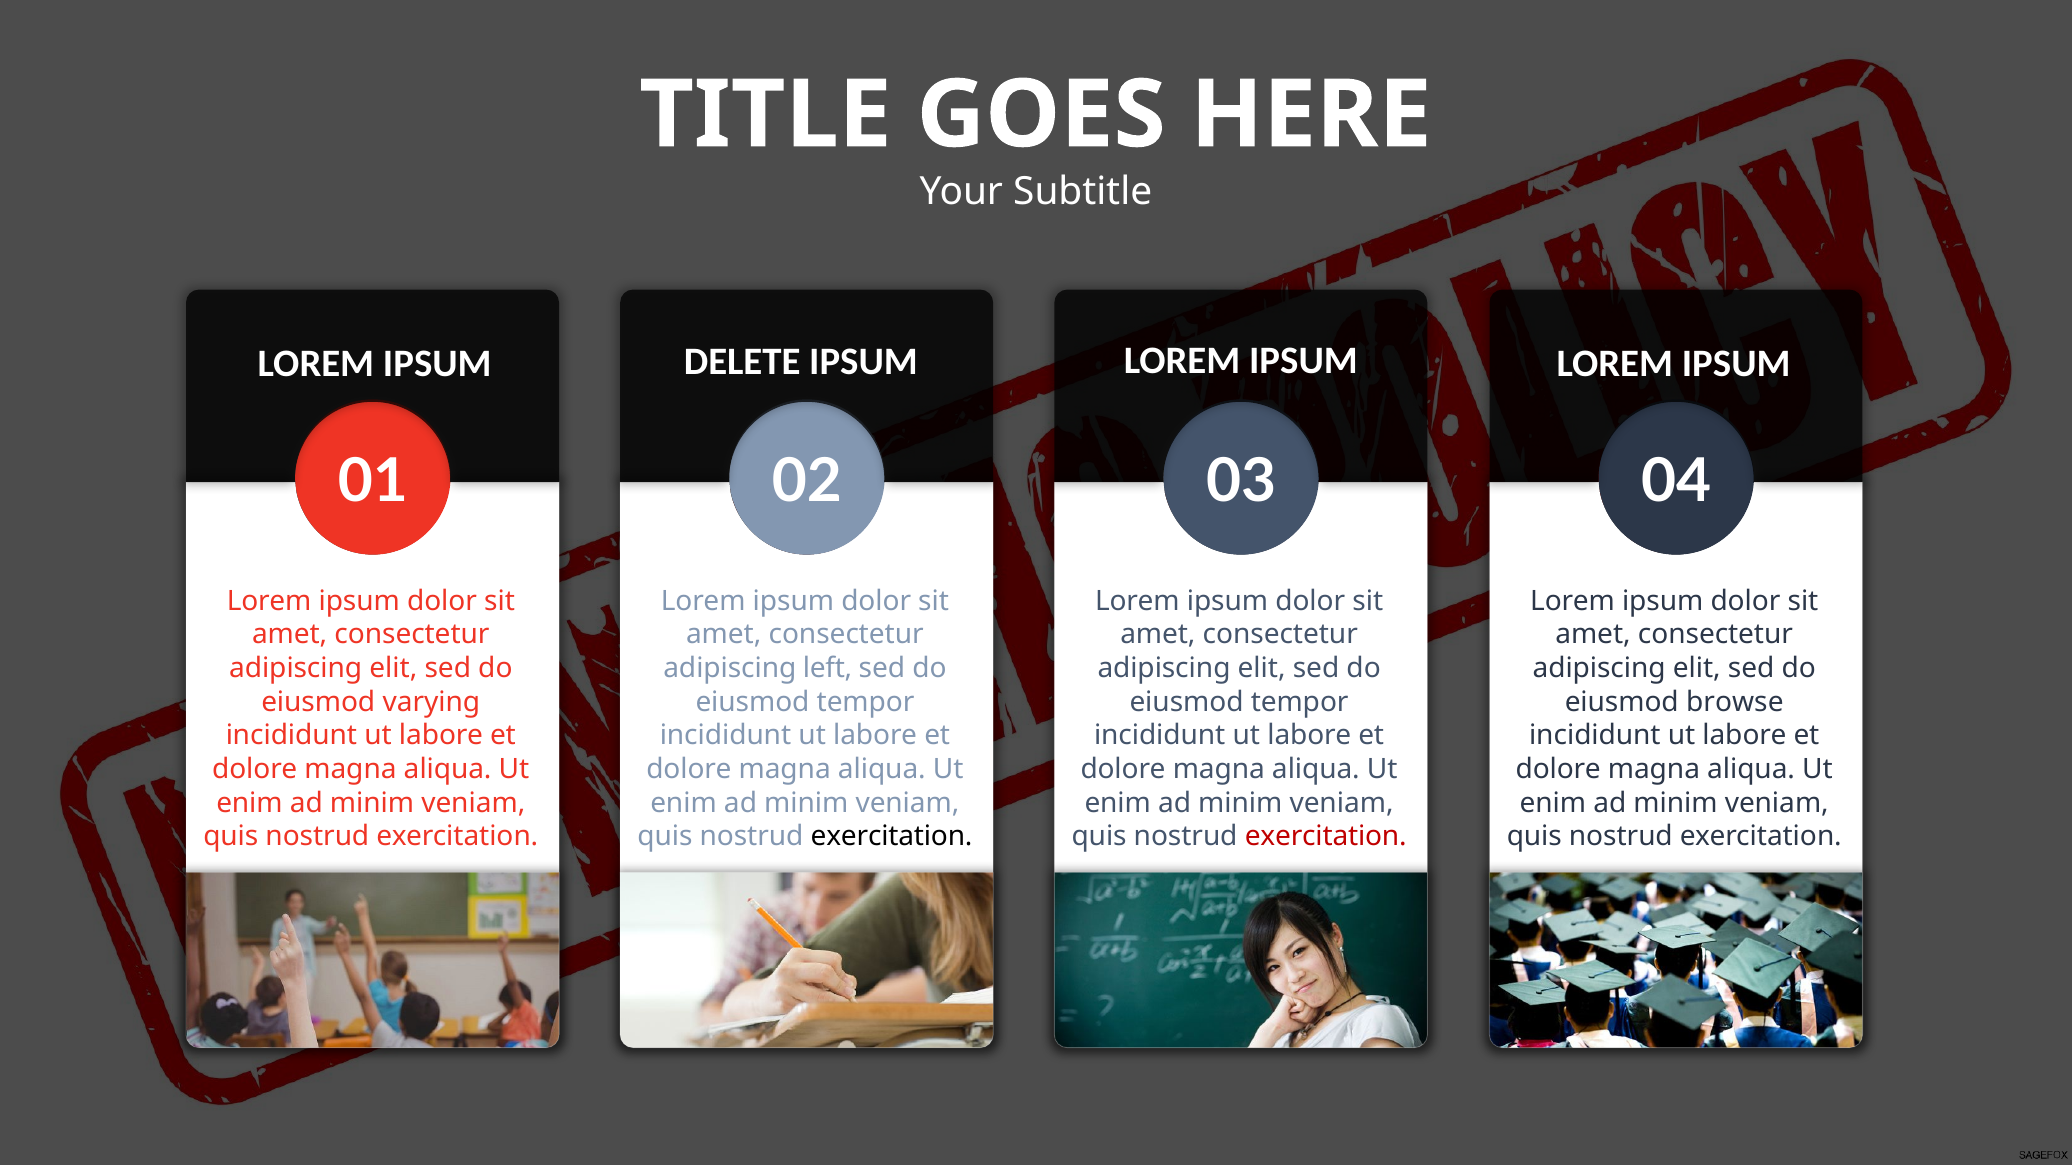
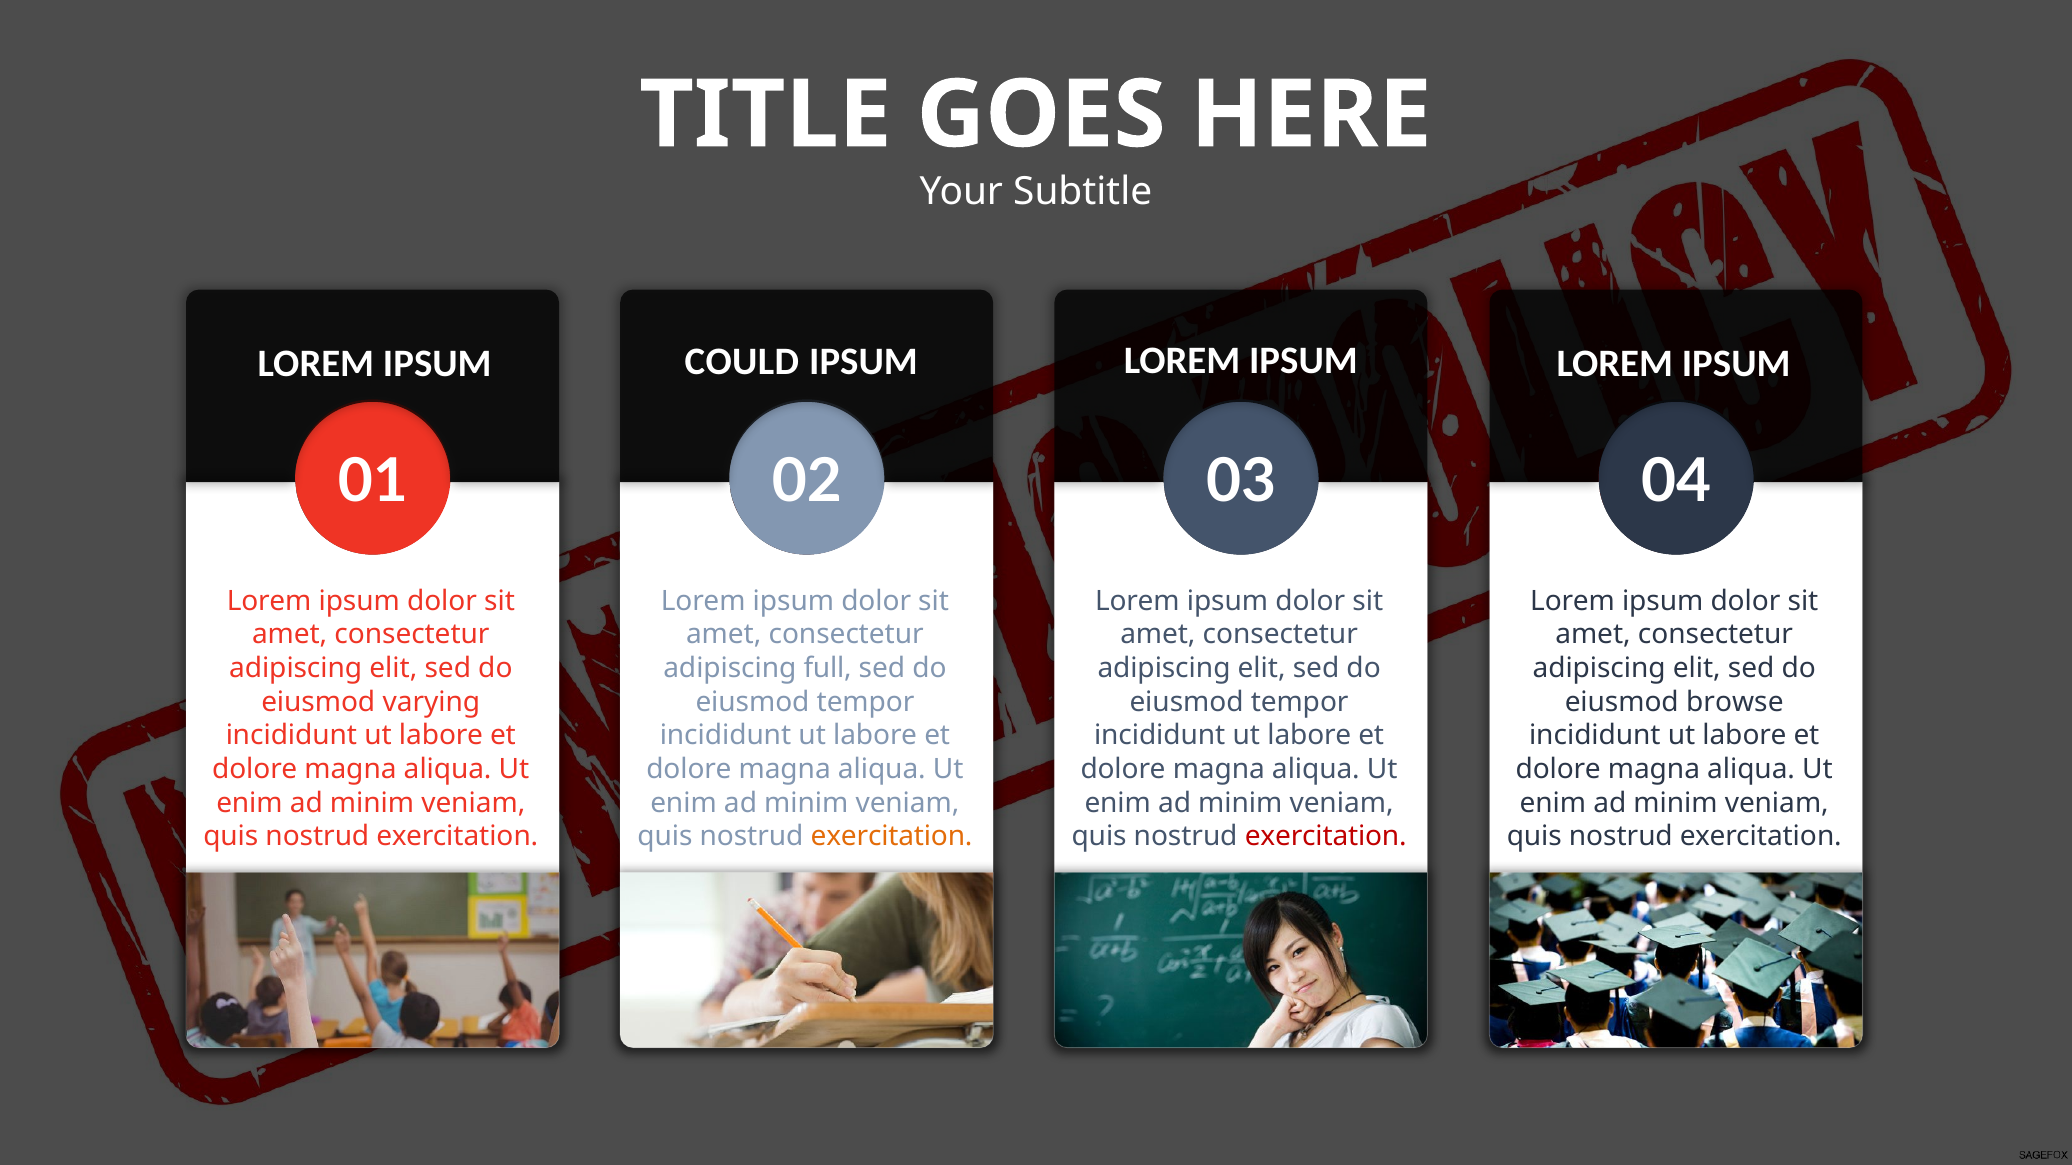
DELETE: DELETE -> COULD
left: left -> full
exercitation at (892, 837) colour: black -> orange
